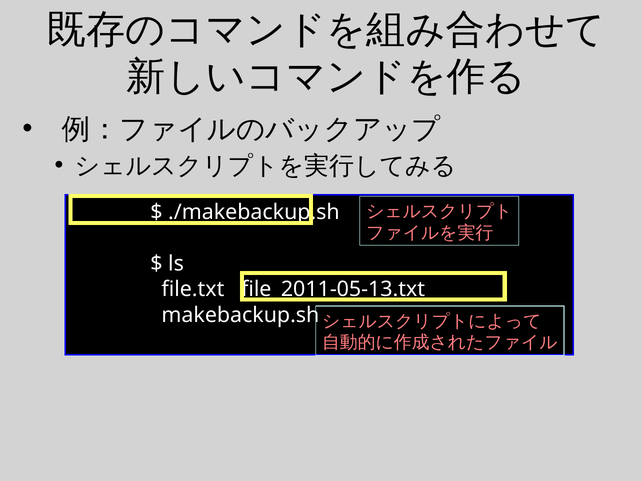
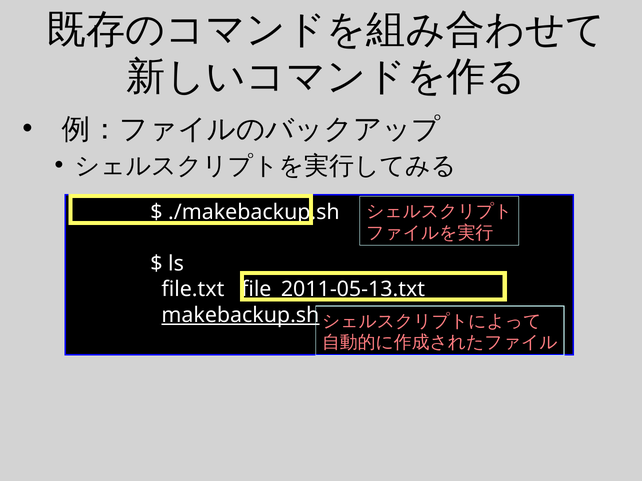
makebackup.sh underline: none -> present
